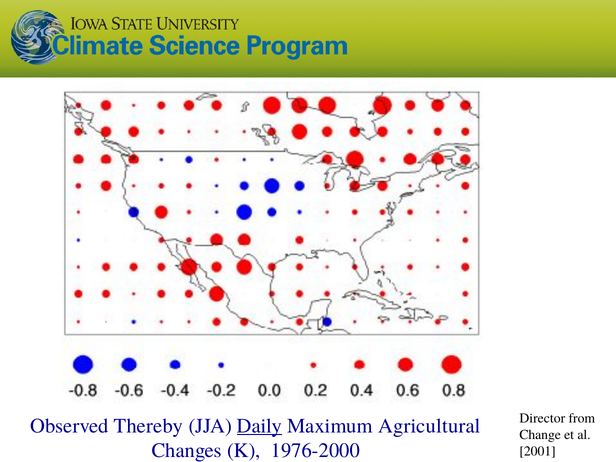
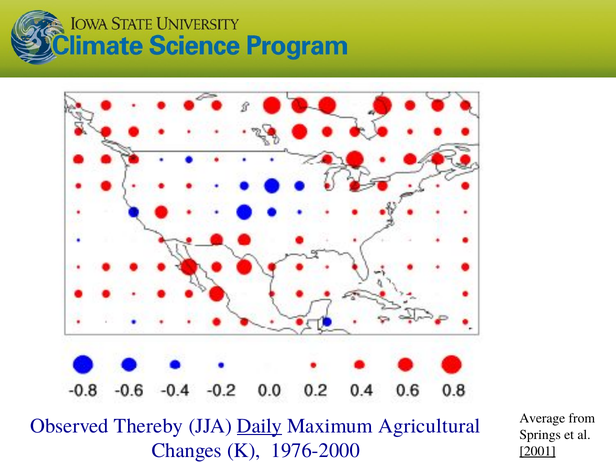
Director: Director -> Average
Change: Change -> Springs
2001 underline: none -> present
